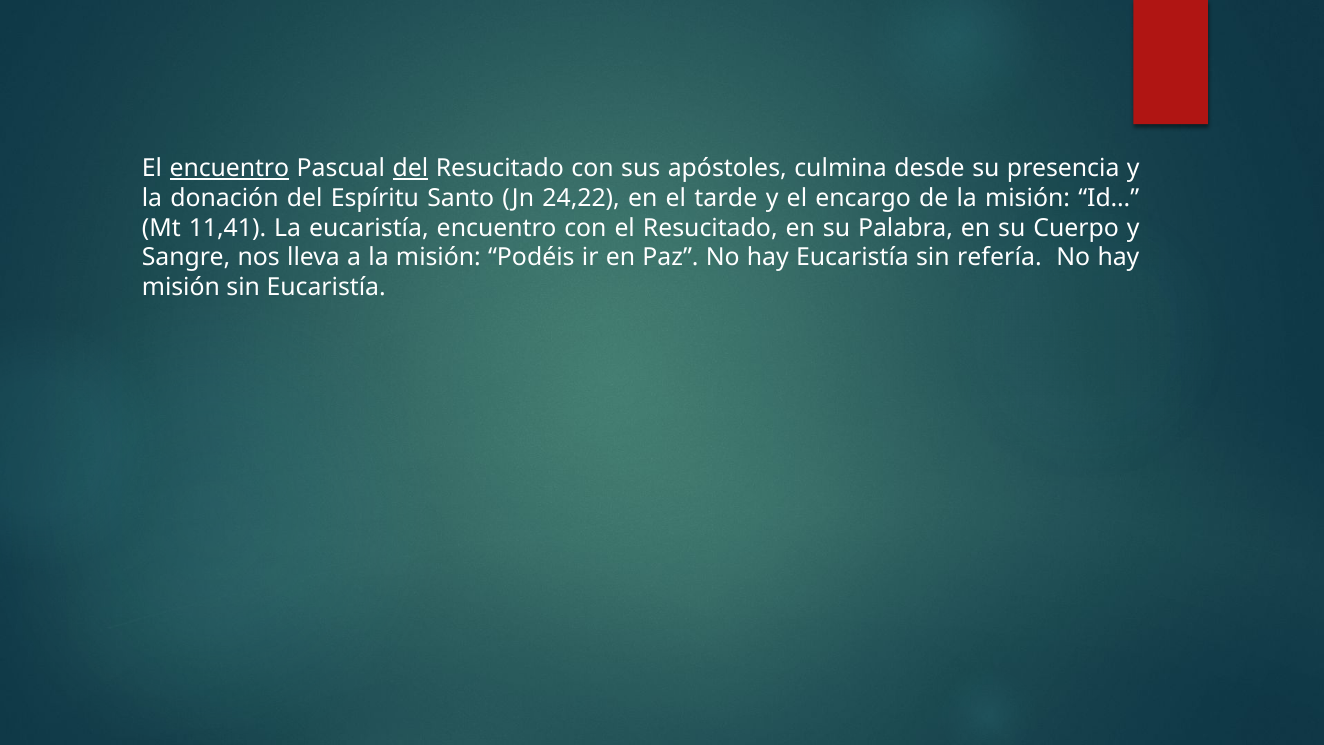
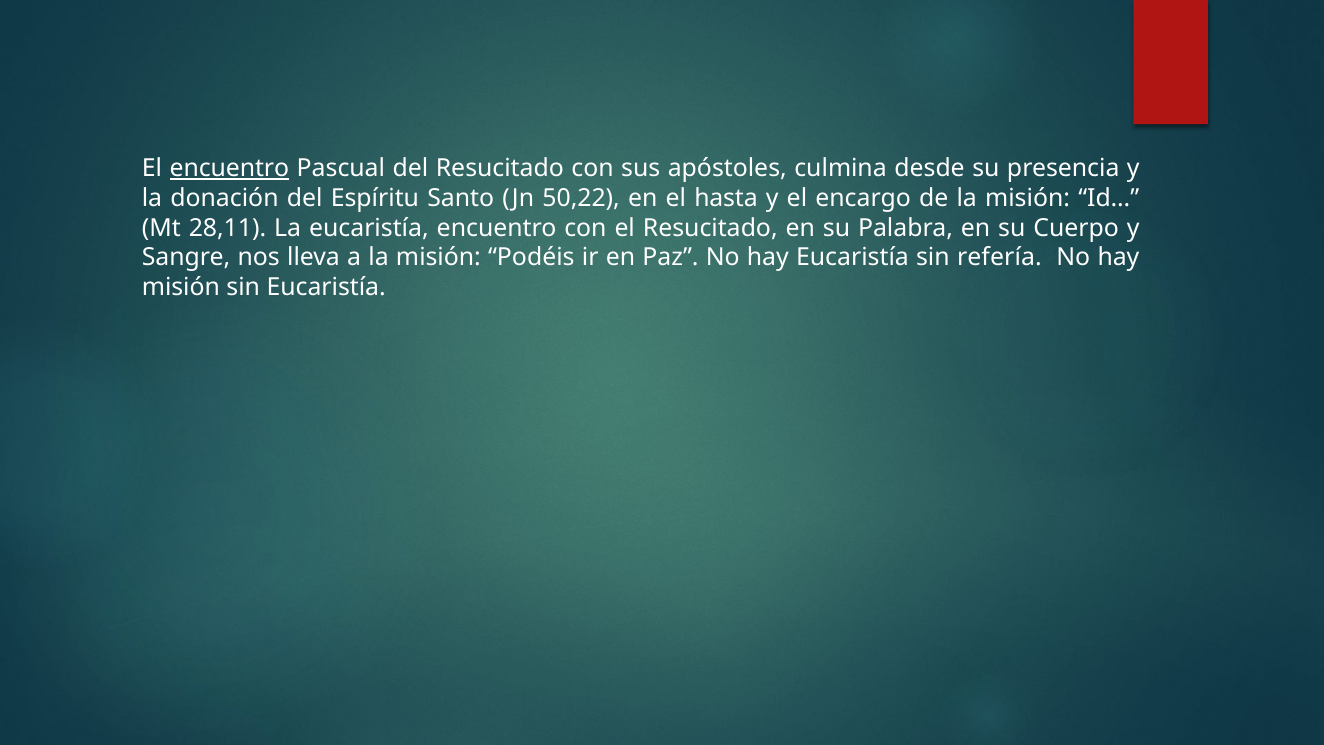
del at (410, 168) underline: present -> none
24,22: 24,22 -> 50,22
tarde: tarde -> hasta
11,41: 11,41 -> 28,11
